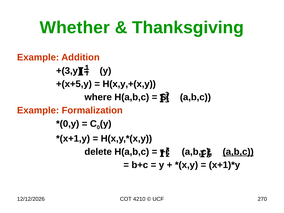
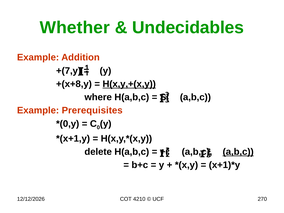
Thanksgiving: Thanksgiving -> Undecidables
+(3,y: +(3,y -> +(7,y
+(x+5,y: +(x+5,y -> +(x+8,y
H(x,y,+(x,y underline: none -> present
Formalization: Formalization -> Prerequisites
